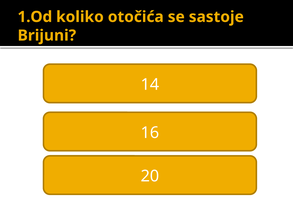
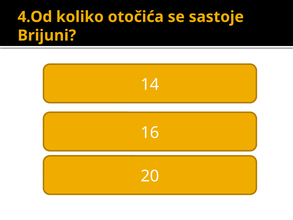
1.Od: 1.Od -> 4.Od
